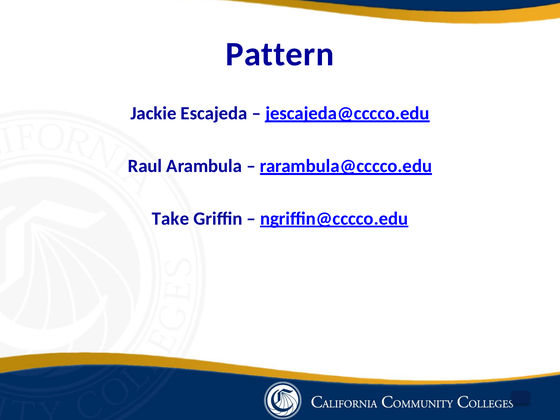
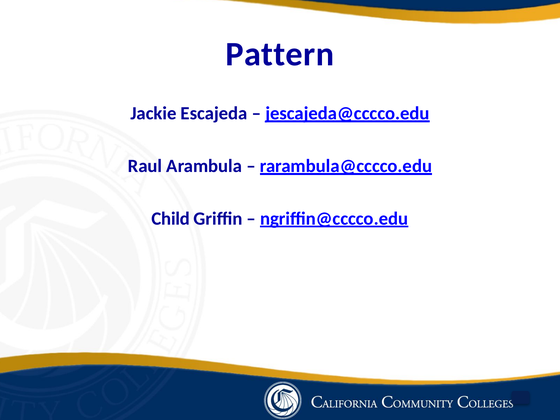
Take: Take -> Child
